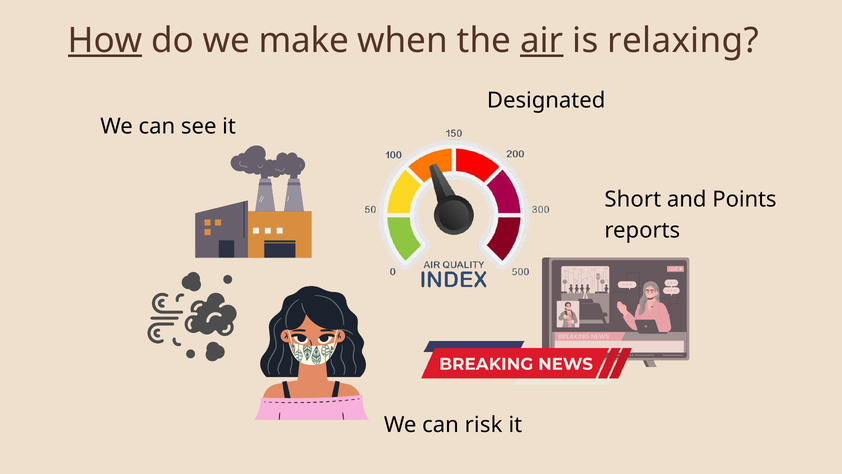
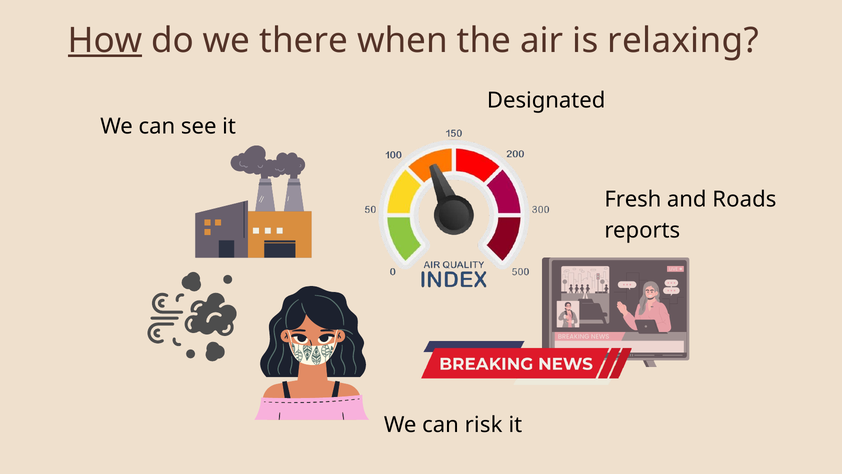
make: make -> there
air underline: present -> none
Short: Short -> Fresh
Points: Points -> Roads
